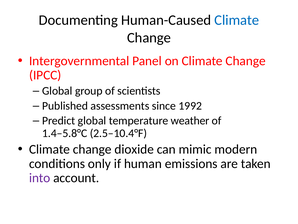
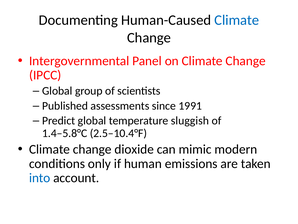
1992: 1992 -> 1991
weather: weather -> sluggish
into colour: purple -> blue
